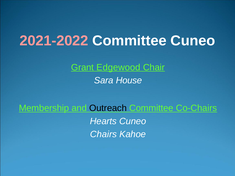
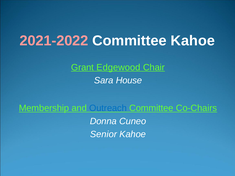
Committee Cuneo: Cuneo -> Kahoe
Outreach colour: black -> blue
Hearts: Hearts -> Donna
Chairs: Chairs -> Senior
